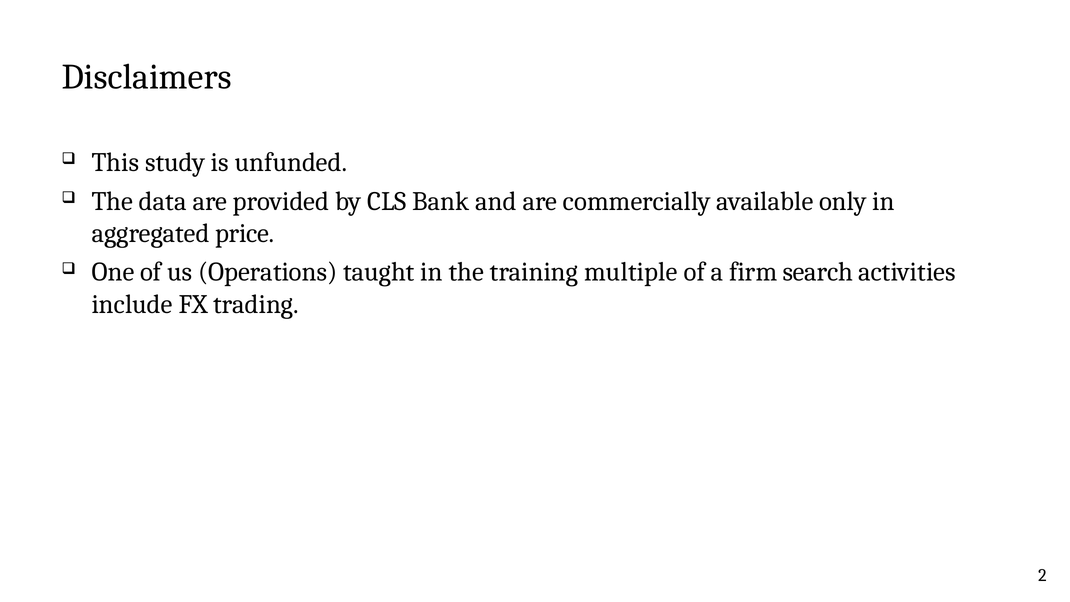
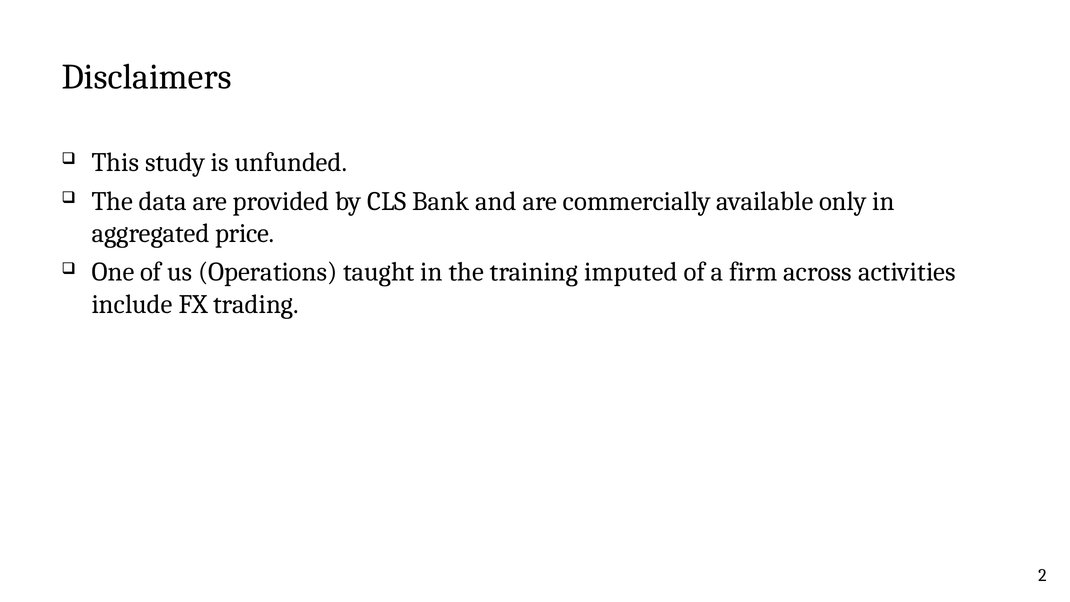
multiple: multiple -> imputed
search: search -> across
